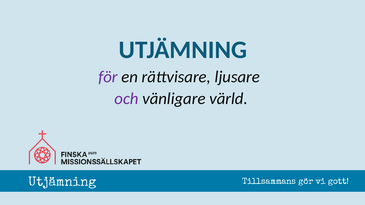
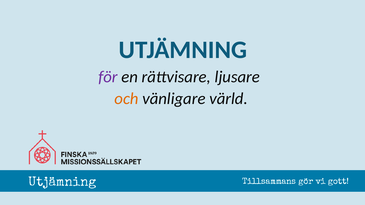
och colour: purple -> orange
